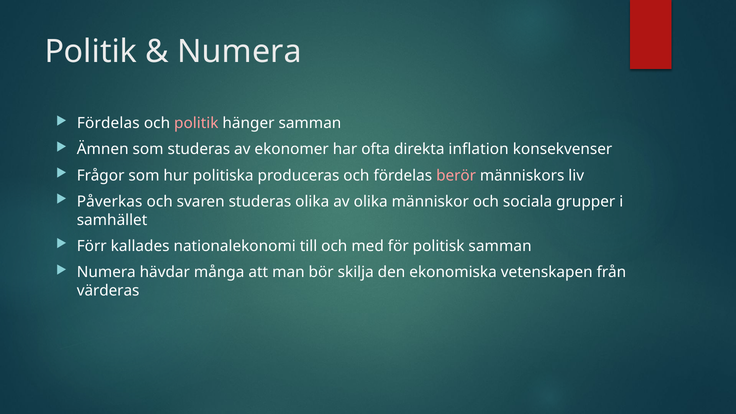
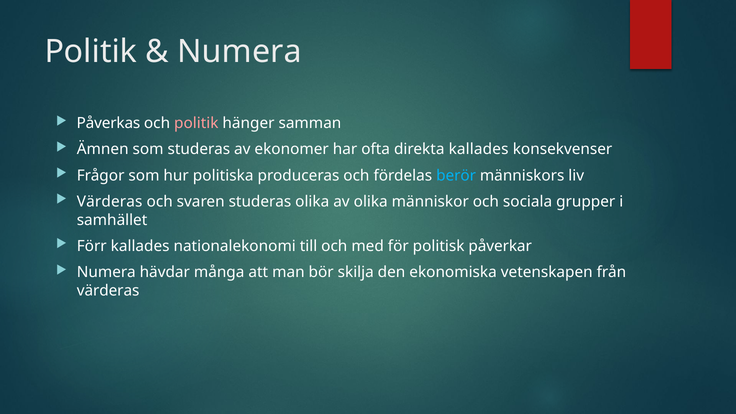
Fördelas at (108, 123): Fördelas -> Påverkas
direkta inflation: inflation -> kallades
berör colour: pink -> light blue
Påverkas at (110, 202): Påverkas -> Värderas
politisk samman: samman -> påverkar
